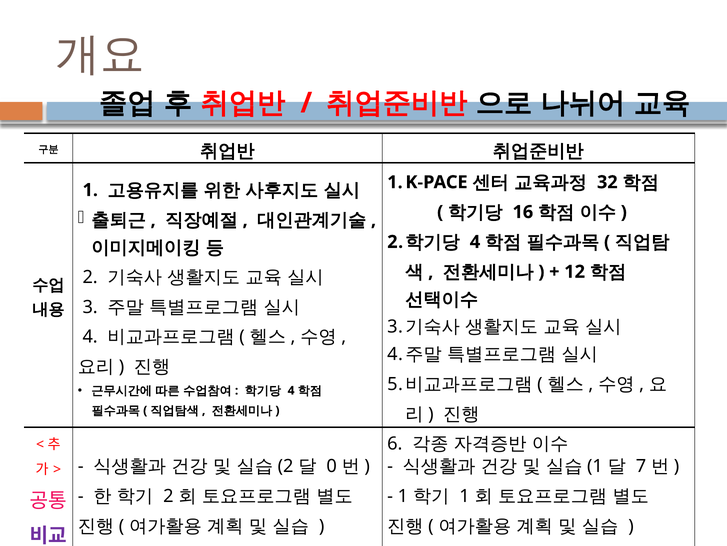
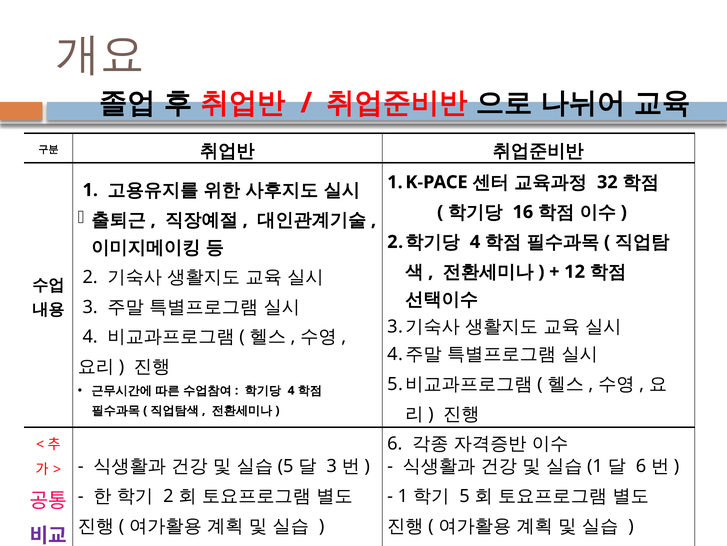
2 at (286, 466): 2 -> 5
0 at (332, 466): 0 -> 3
7 at (641, 466): 7 -> 6
1 at (465, 496): 1 -> 5
